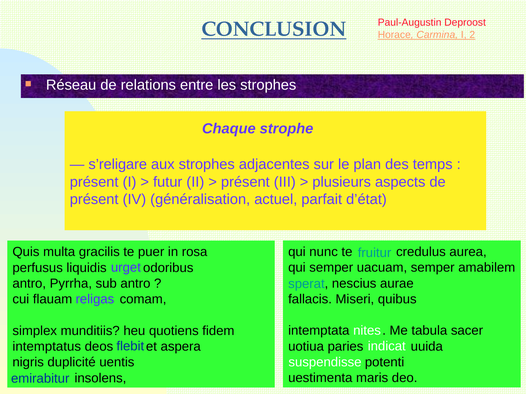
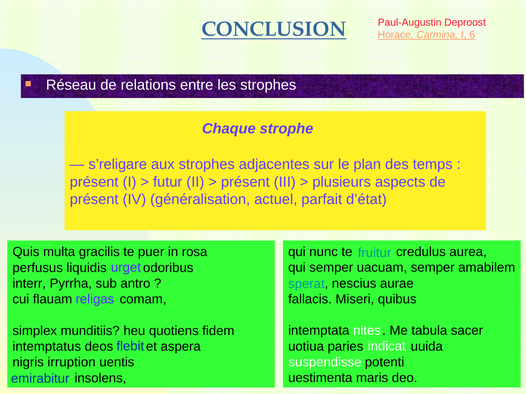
2: 2 -> 6
antro at (29, 284): antro -> interr
duplicité: duplicité -> irruption
